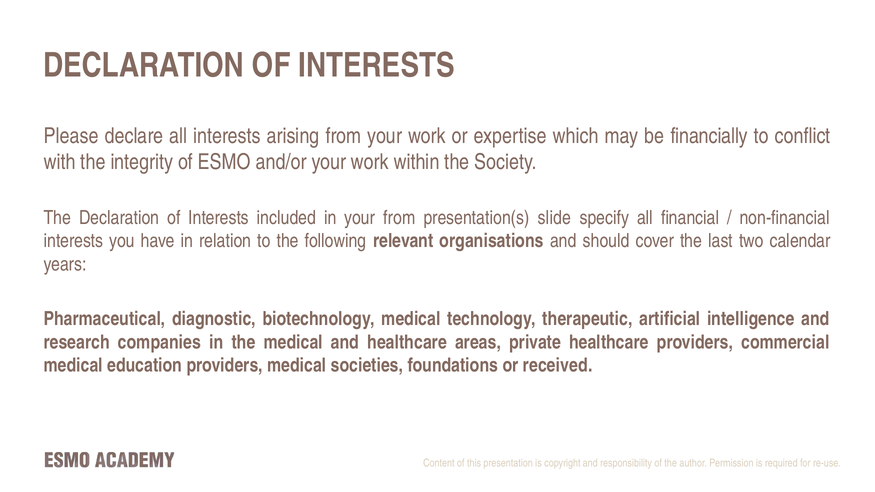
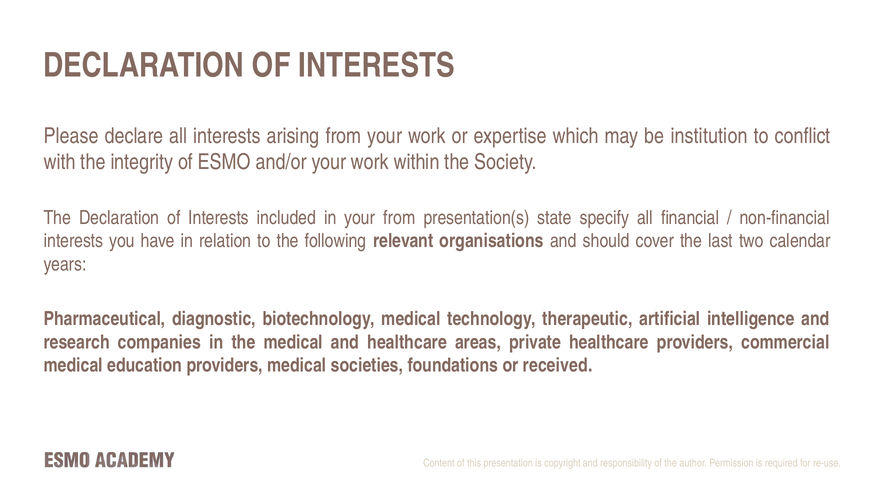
financially: financially -> institution
slide: slide -> state
